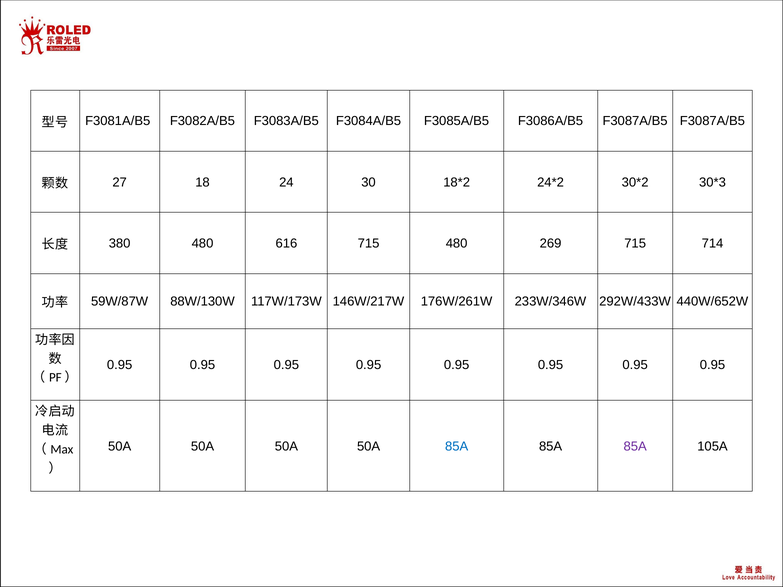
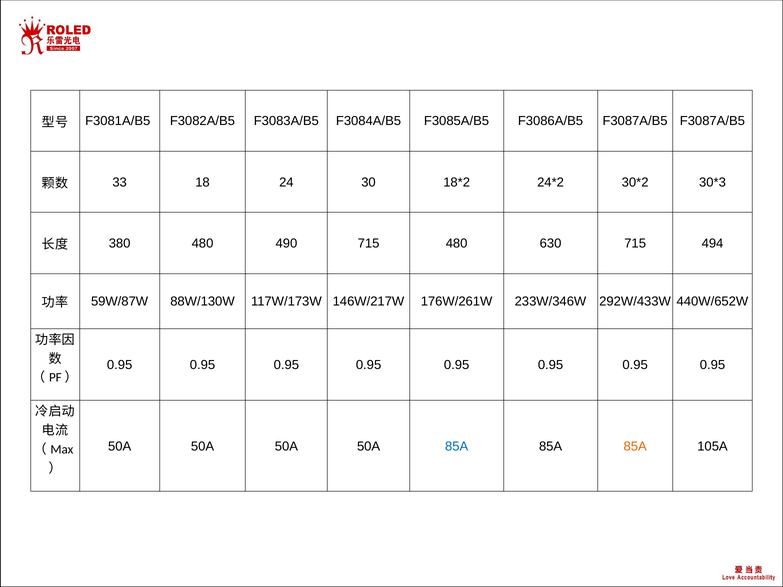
27: 27 -> 33
616: 616 -> 490
269: 269 -> 630
714: 714 -> 494
85A at (635, 446) colour: purple -> orange
